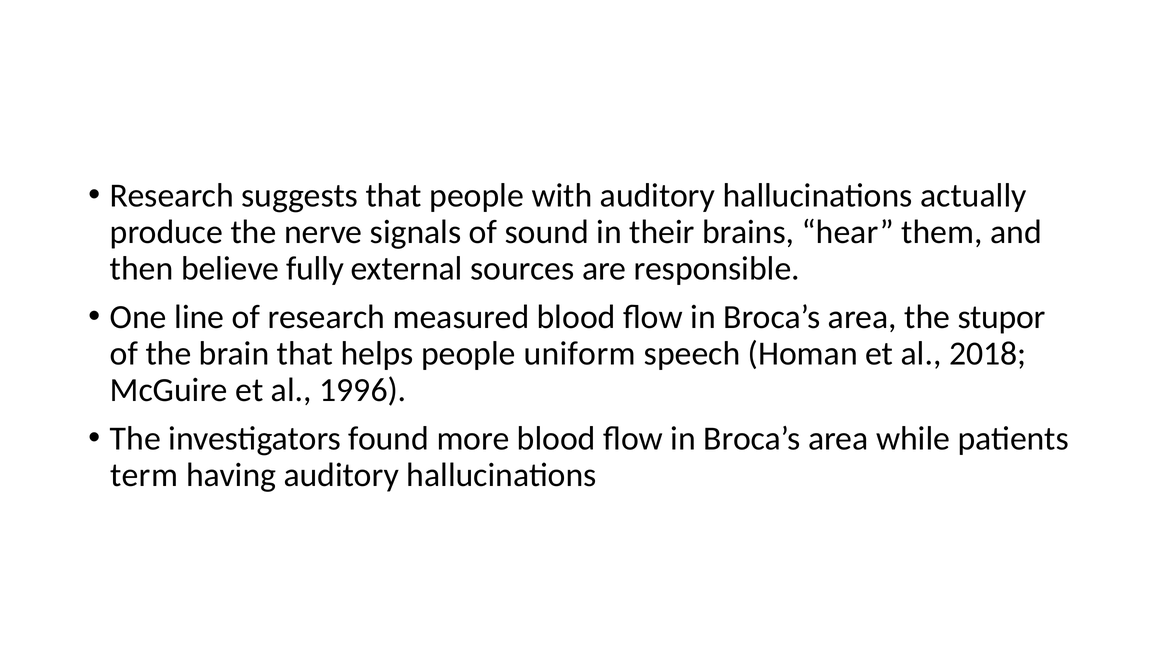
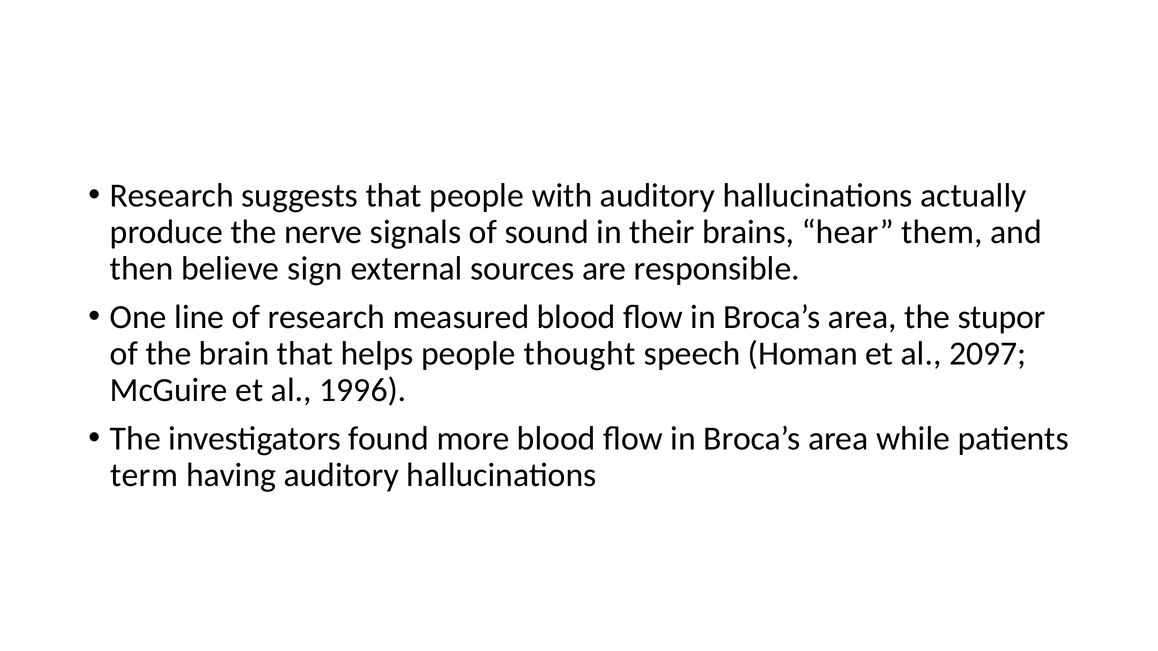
fully: fully -> sign
uniform: uniform -> thought
2018: 2018 -> 2097
